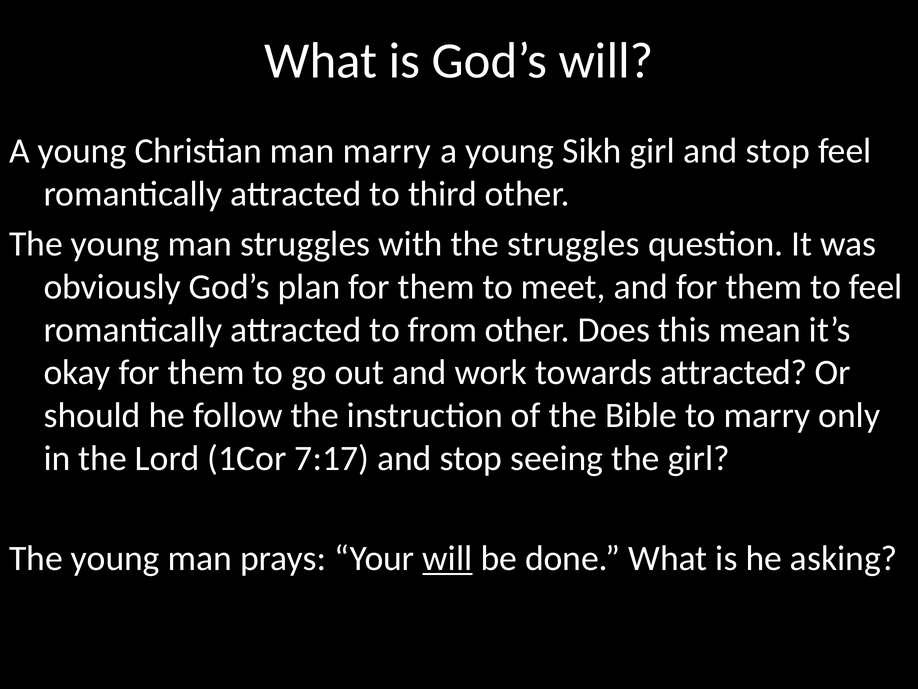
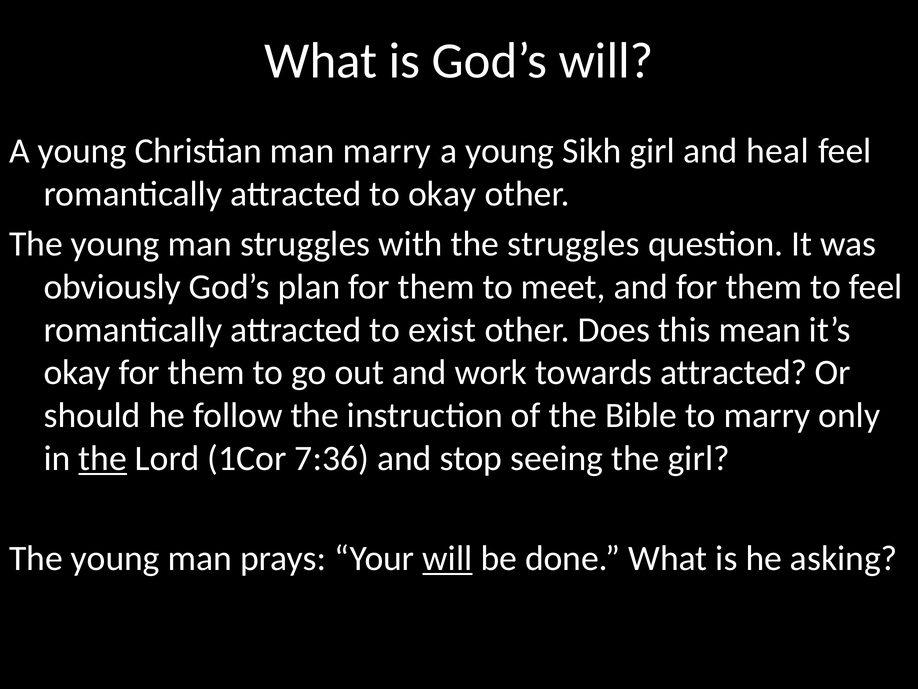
girl and stop: stop -> heal
to third: third -> okay
from: from -> exist
the at (103, 458) underline: none -> present
7:17: 7:17 -> 7:36
